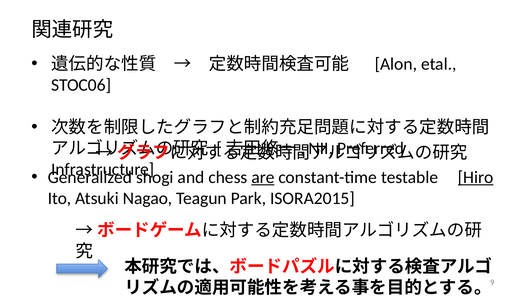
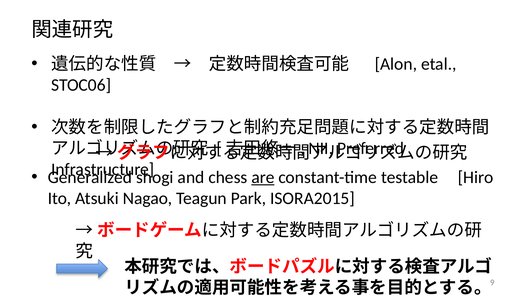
Hiro underline: present -> none
